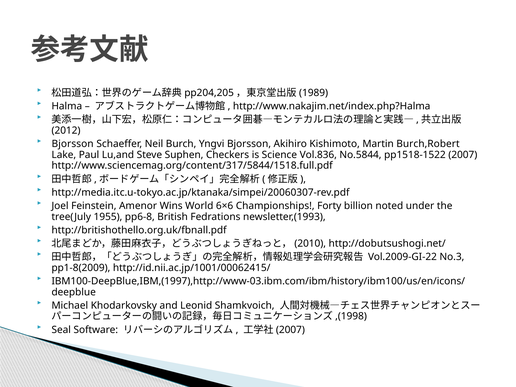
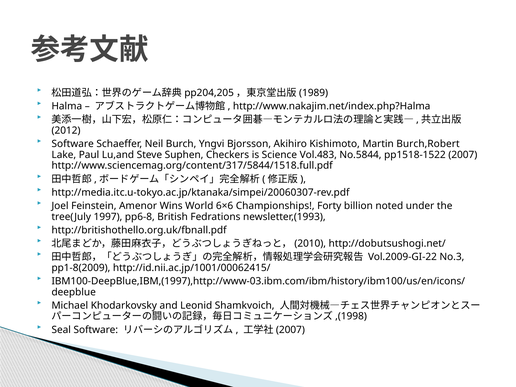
Bjorsson at (73, 144): Bjorsson -> Software
Vol.836: Vol.836 -> Vol.483
1955: 1955 -> 1997
